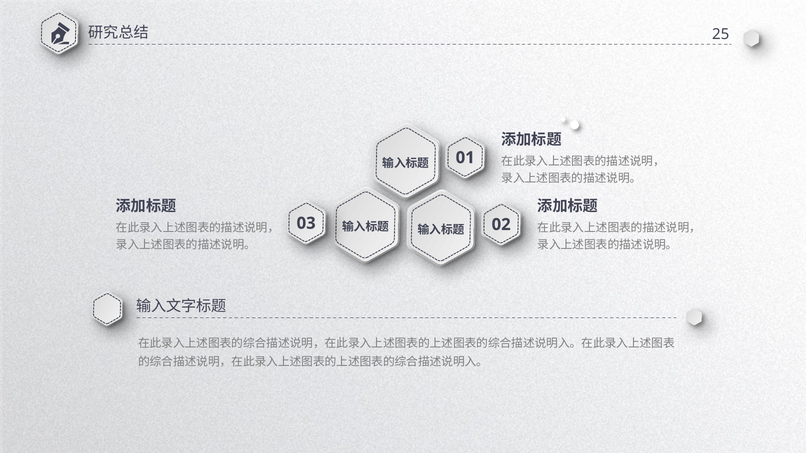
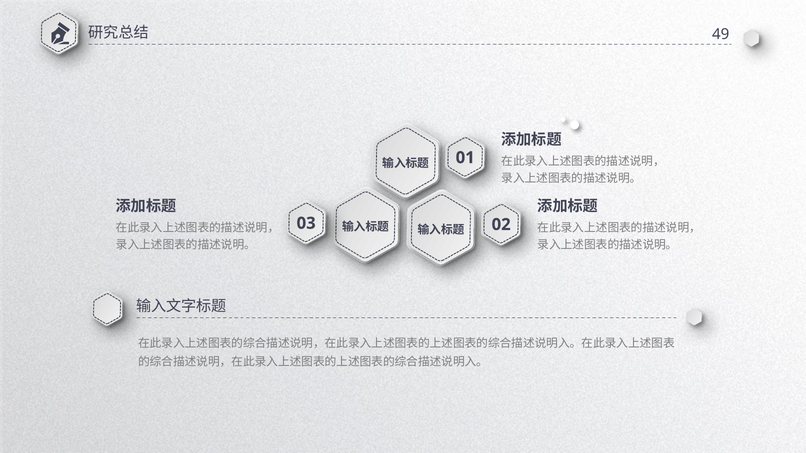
25: 25 -> 49
